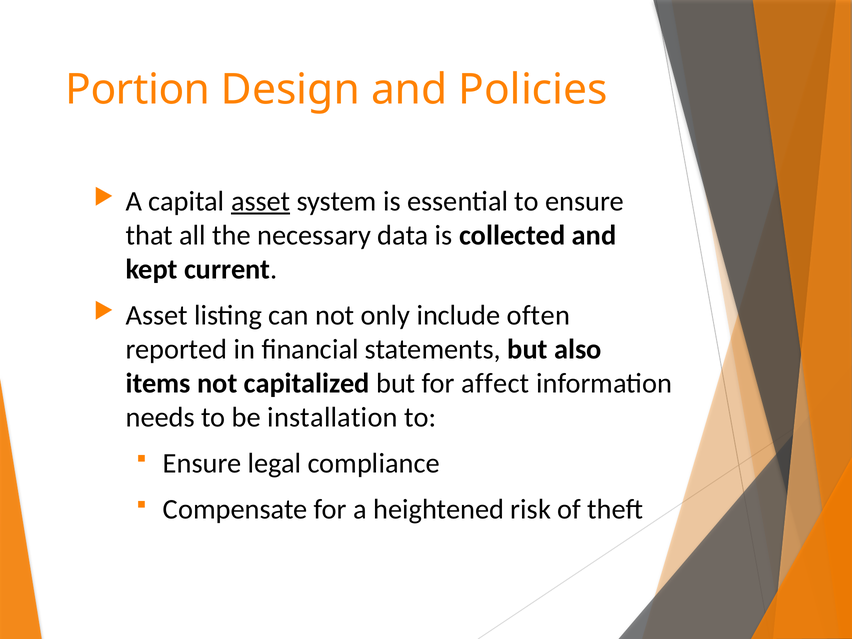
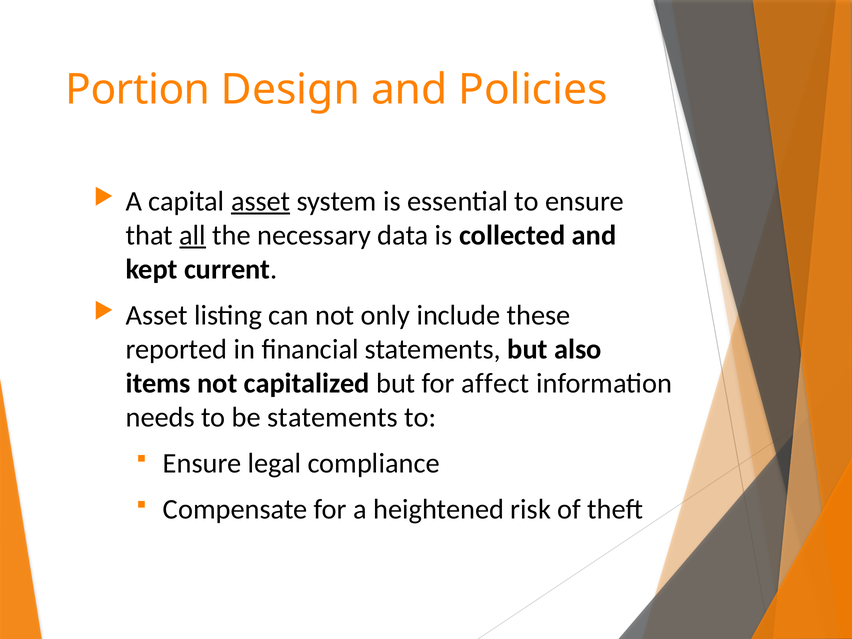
all underline: none -> present
often: often -> these
be installation: installation -> statements
